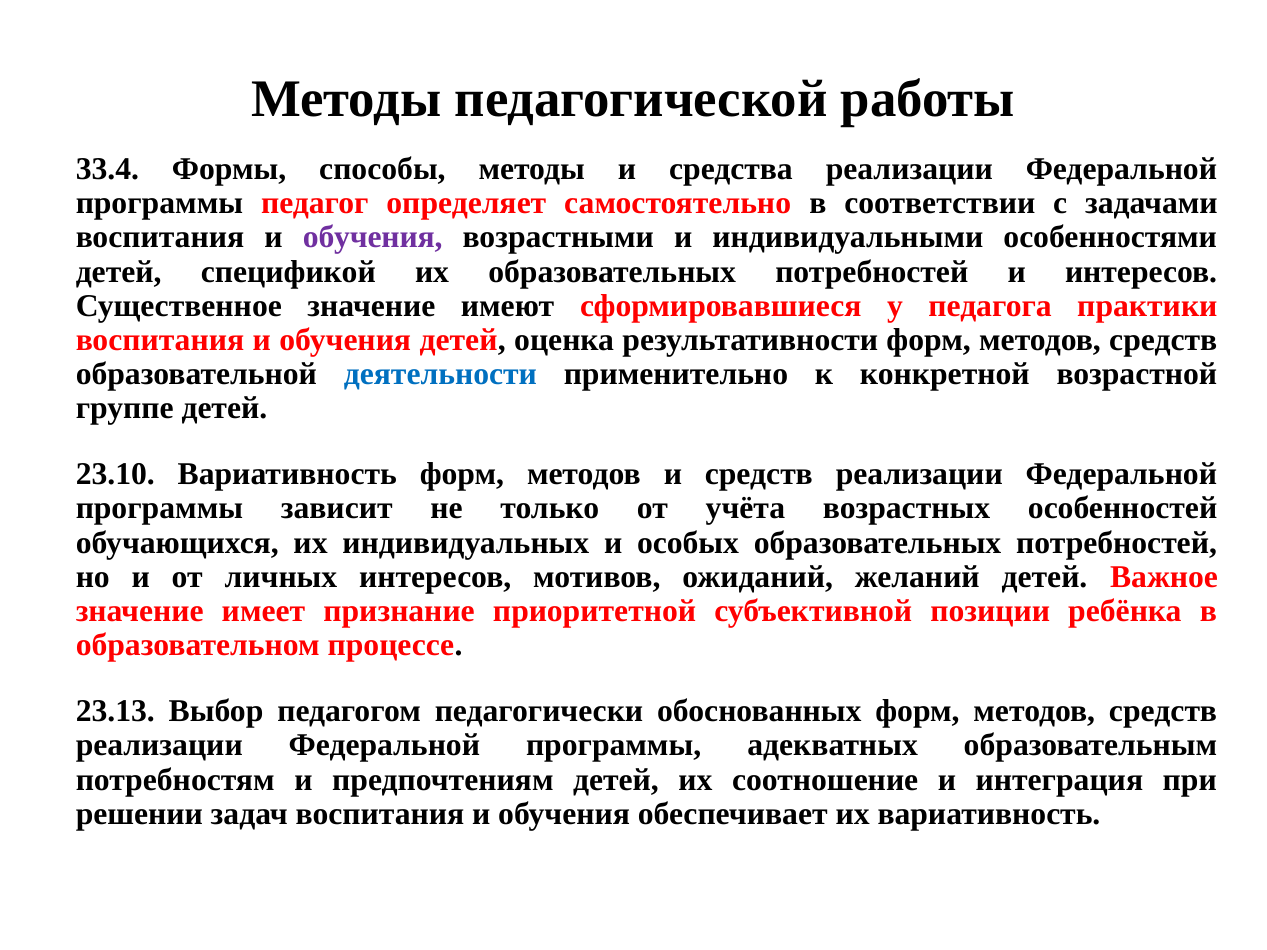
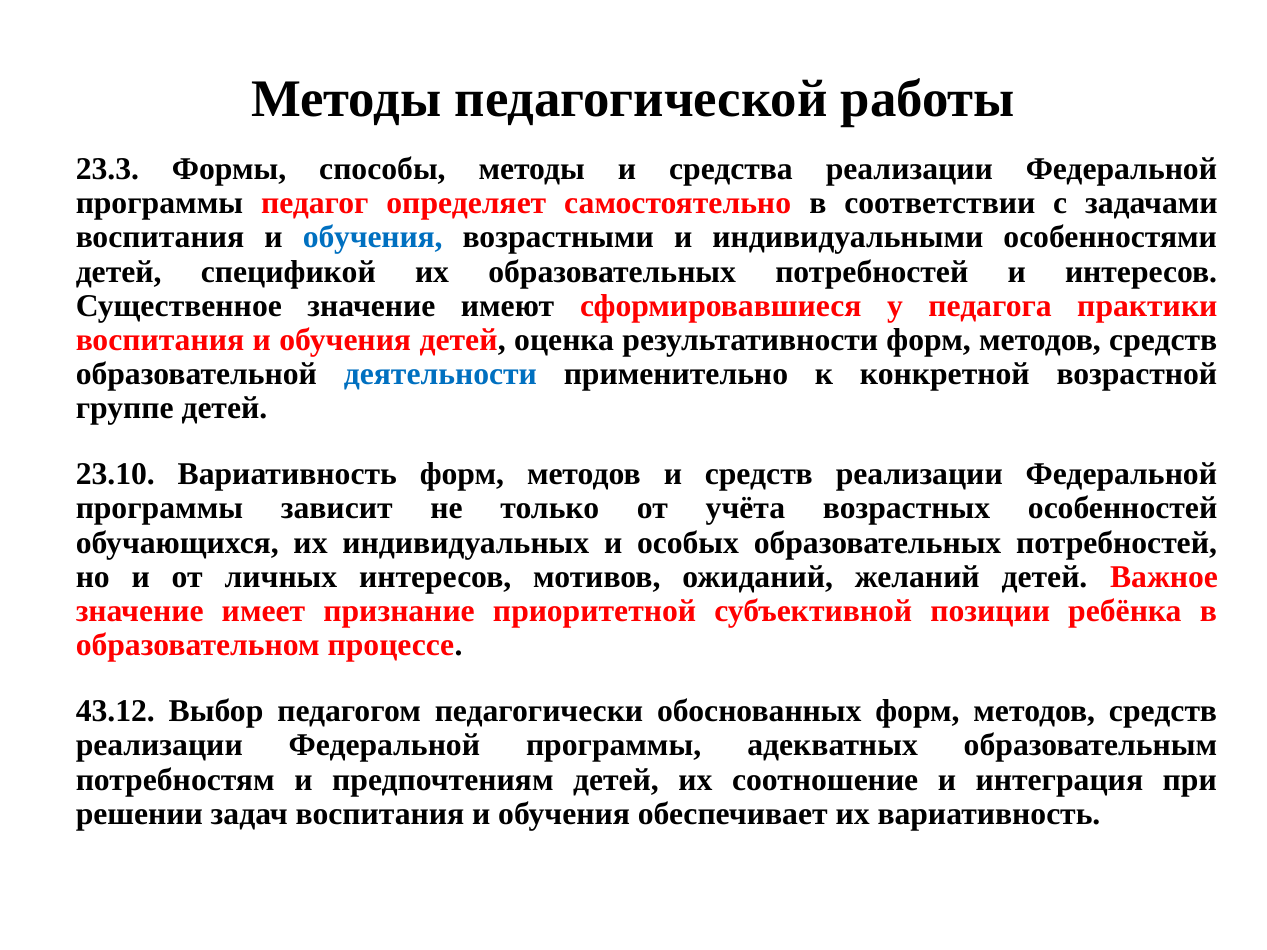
33.4: 33.4 -> 23.3
обучения at (373, 237) colour: purple -> blue
23.13: 23.13 -> 43.12
